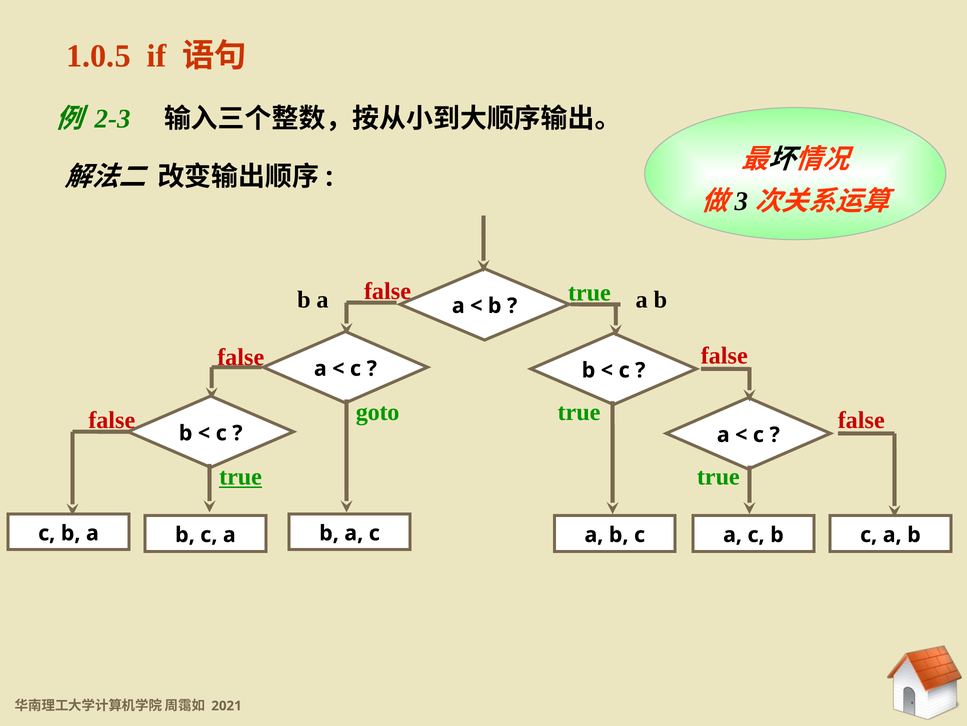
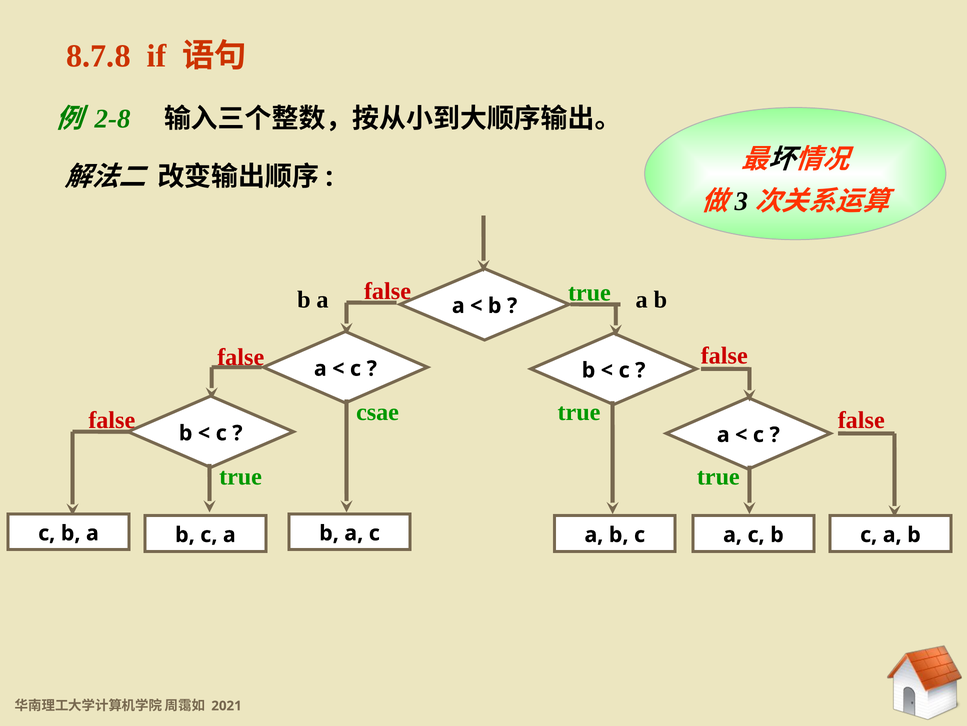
1.0.5: 1.0.5 -> 8.7.8
2-3: 2-3 -> 2-8
goto: goto -> csae
true at (241, 476) underline: present -> none
